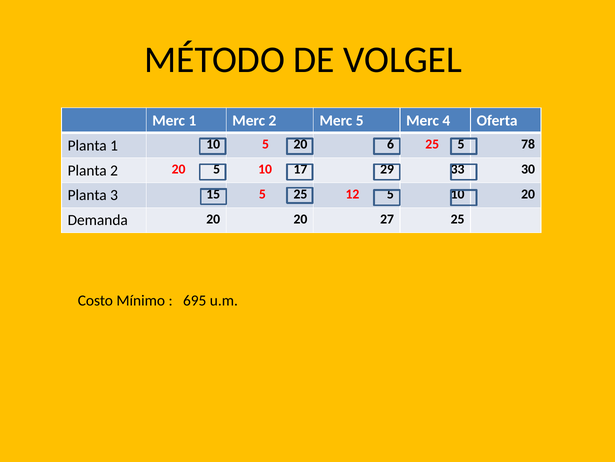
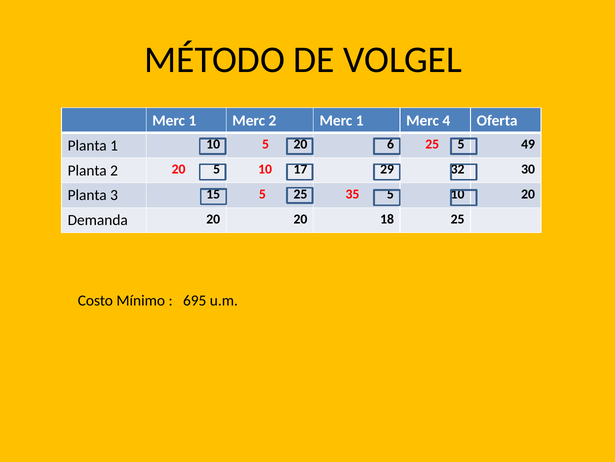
2 Merc 5: 5 -> 1
78: 78 -> 49
33: 33 -> 32
12: 12 -> 35
27: 27 -> 18
